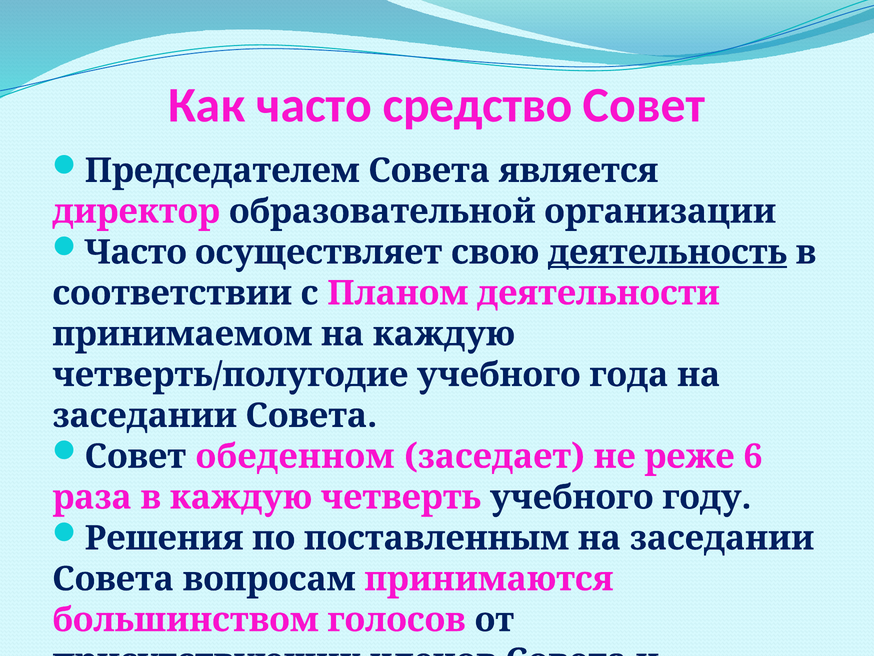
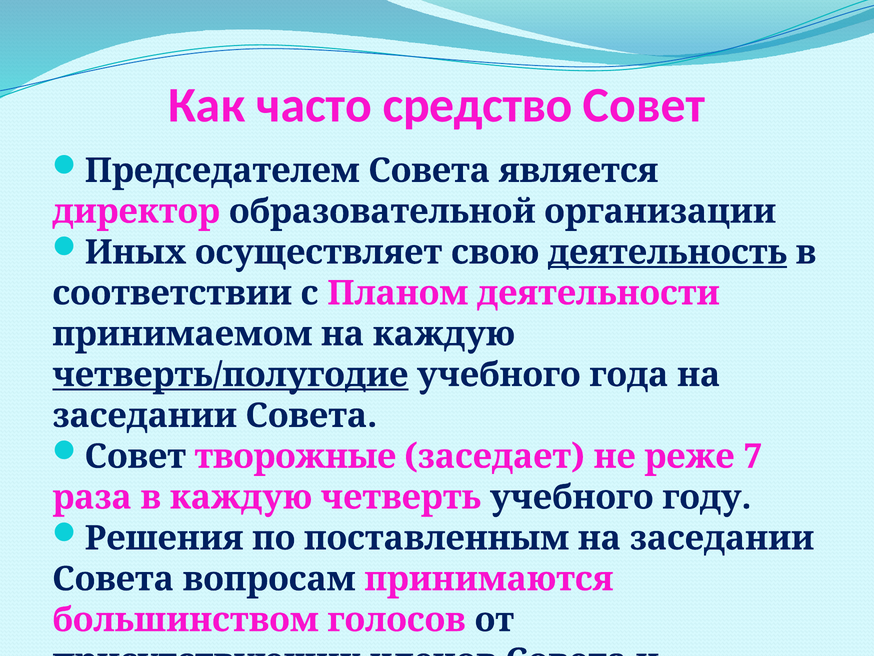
Часто at (136, 252): Часто -> Иных
четверть/полугодие underline: none -> present
обеденном: обеденном -> творожные
6: 6 -> 7
